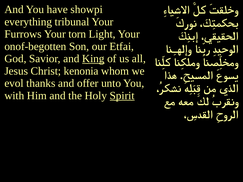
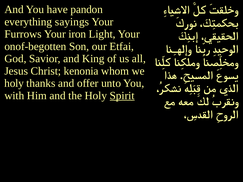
showpi: showpi -> pandon
tribunal: tribunal -> sayings
torn: torn -> iron
King underline: present -> none
evol at (14, 83): evol -> holy
